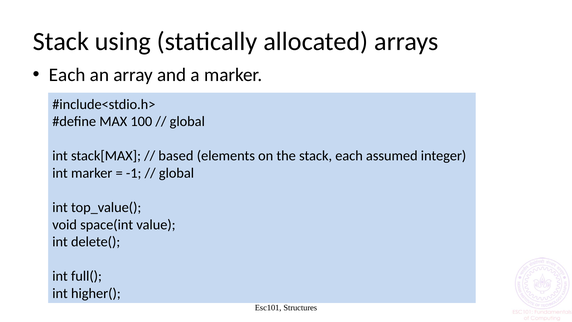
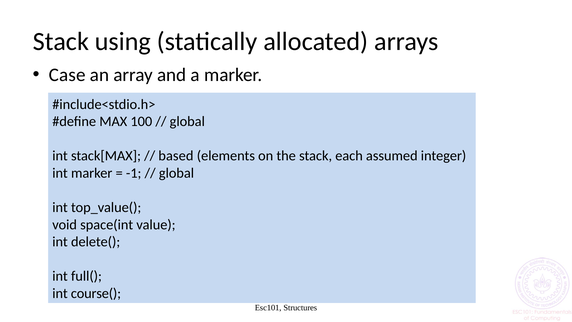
Each at (67, 75): Each -> Case
higher(: higher( -> course(
